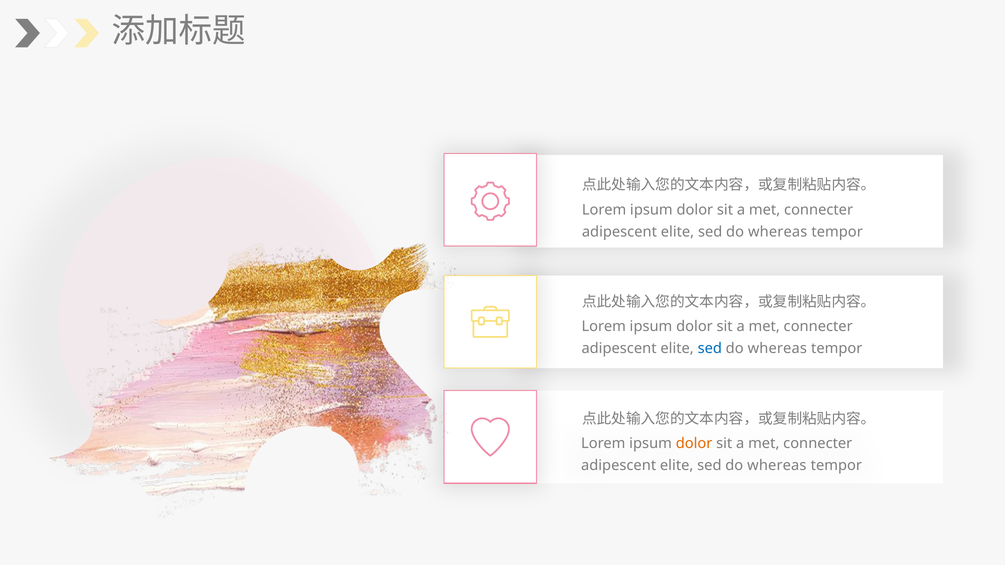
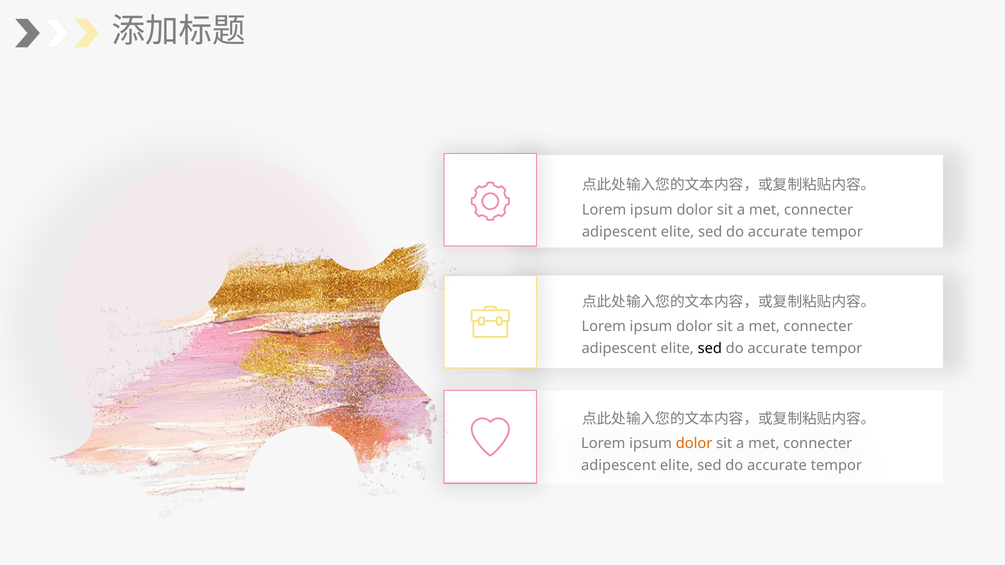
whereas at (778, 232): whereas -> accurate
sed at (710, 349) colour: blue -> black
whereas at (777, 349): whereas -> accurate
whereas at (777, 465): whereas -> accurate
